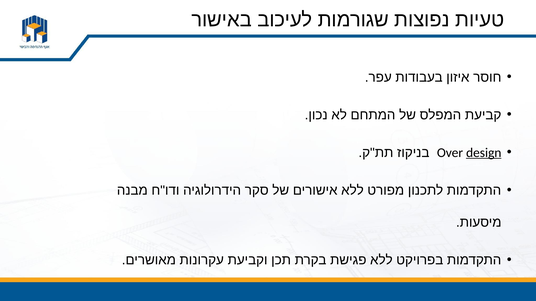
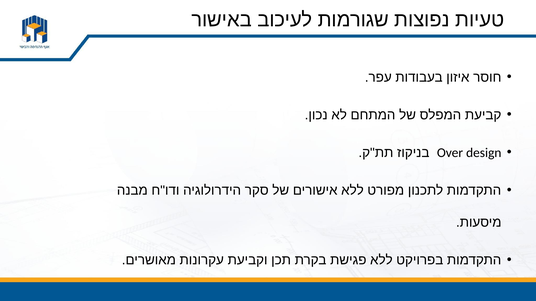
design underline: present -> none
